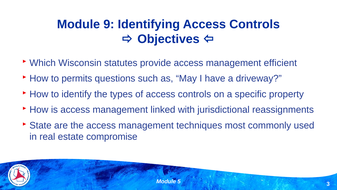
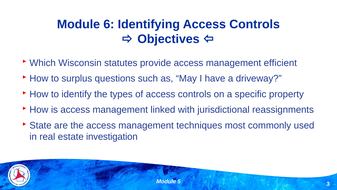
9: 9 -> 6
permits: permits -> surplus
compromise: compromise -> investigation
